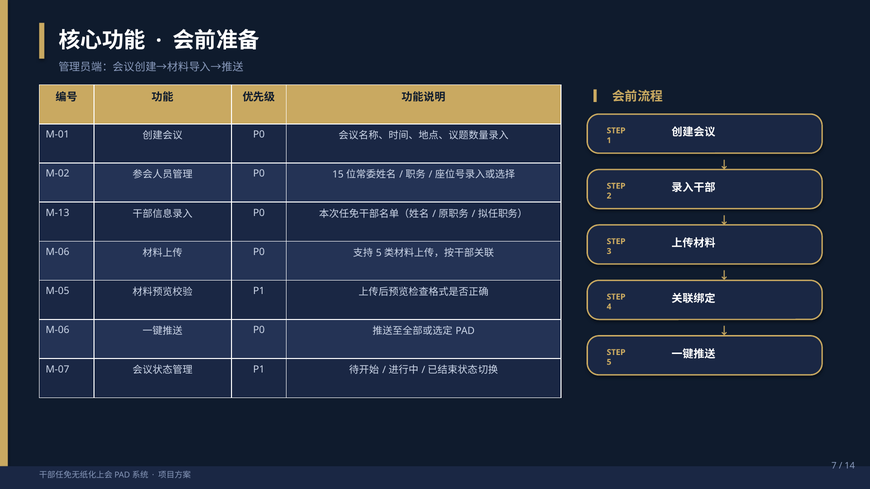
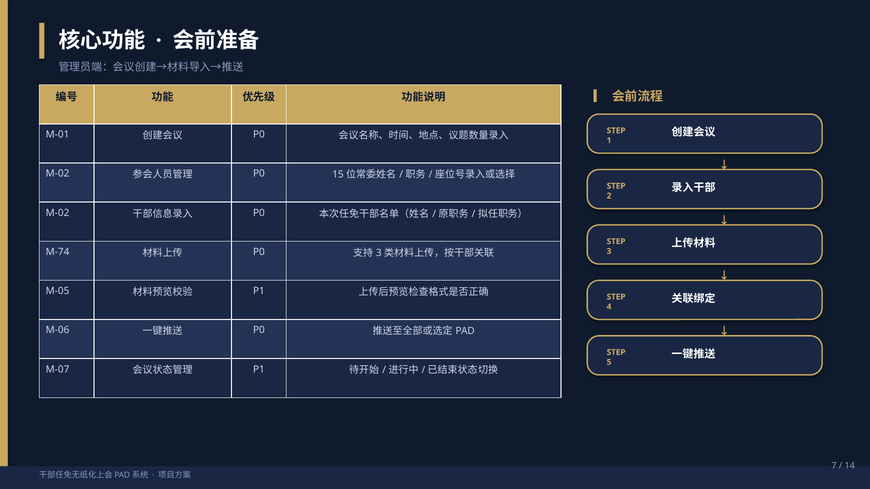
M-13 at (58, 213): M-13 -> M-02
M-06 at (58, 252): M-06 -> M-74
5 at (379, 253): 5 -> 3
